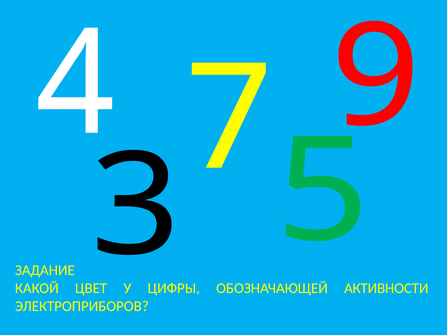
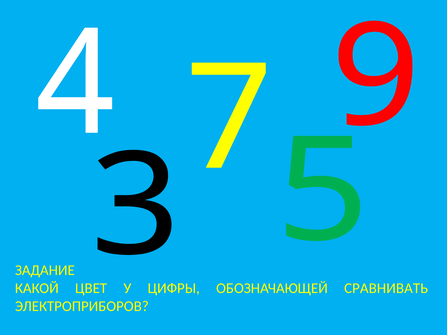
АКТИВНОСТИ: АКТИВНОСТИ -> СРАВНИВАТЬ
